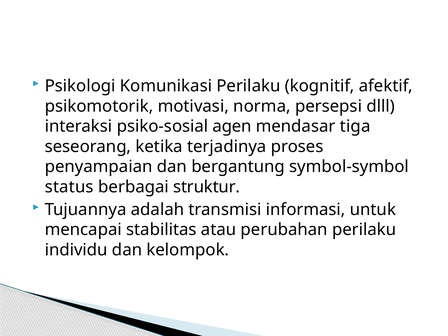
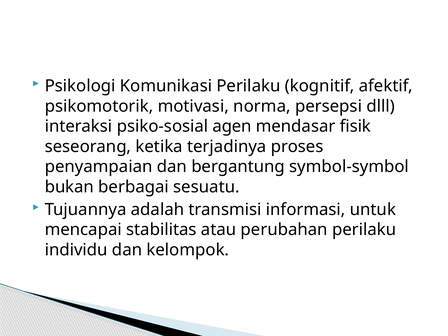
tiga: tiga -> fisik
status: status -> bukan
struktur: struktur -> sesuatu
